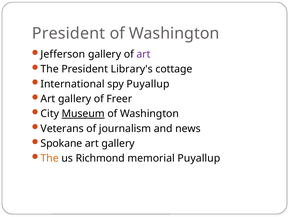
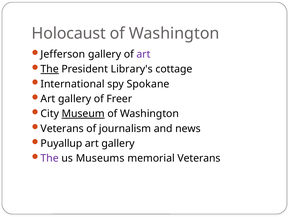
President at (69, 33): President -> Holocaust
The at (50, 69) underline: none -> present
spy Puyallup: Puyallup -> Spokane
Spokane: Spokane -> Puyallup
The at (50, 158) colour: orange -> purple
Richmond: Richmond -> Museums
memorial Puyallup: Puyallup -> Veterans
